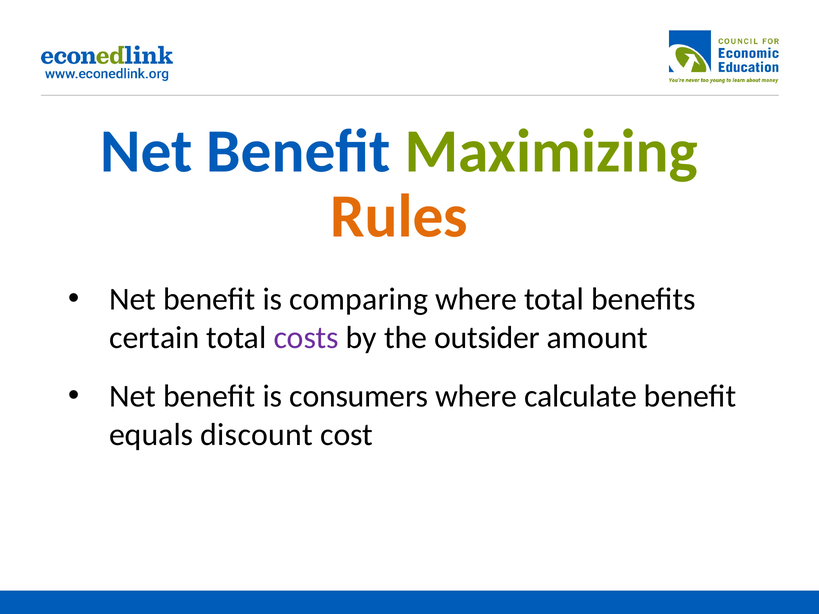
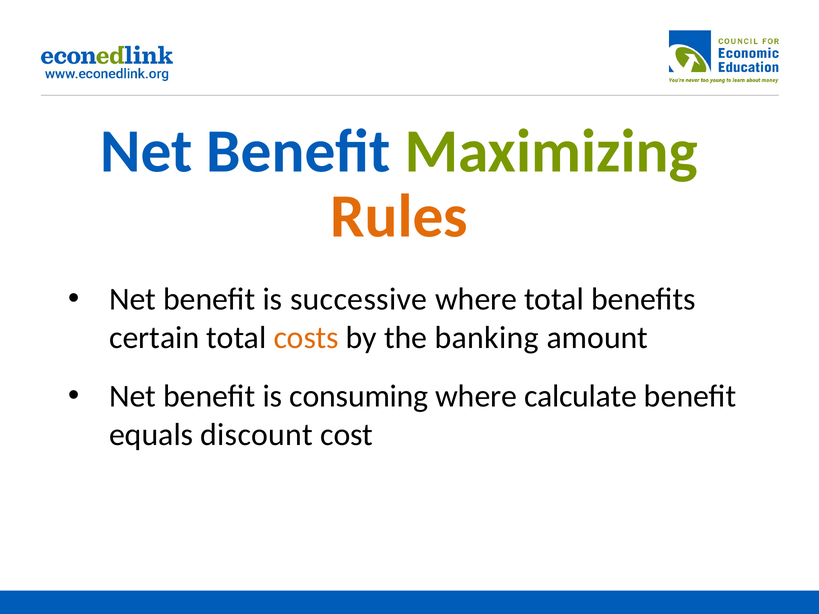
comparing: comparing -> successive
costs colour: purple -> orange
outsider: outsider -> banking
consumers: consumers -> consuming
